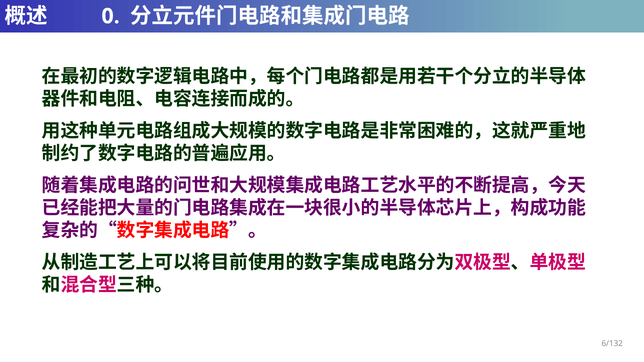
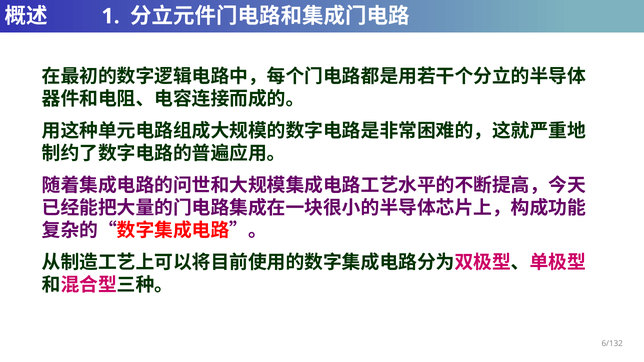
0: 0 -> 1
